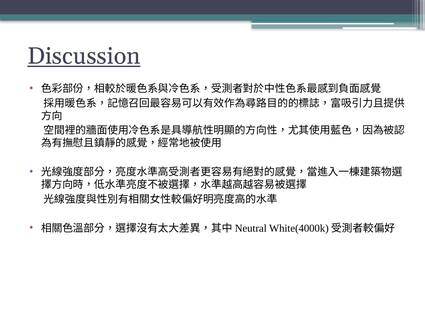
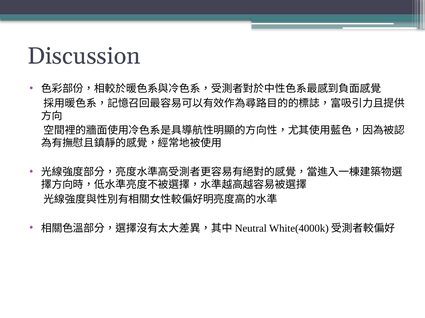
Discussion underline: present -> none
